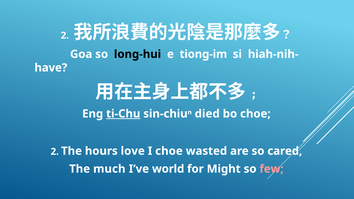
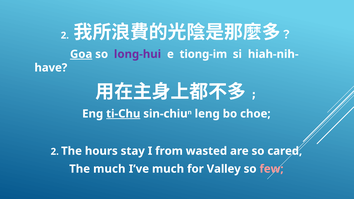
Goa underline: none -> present
long-hui colour: black -> purple
died: died -> leng
love: love -> stay
I choe: choe -> from
I’ve world: world -> much
Might: Might -> Valley
